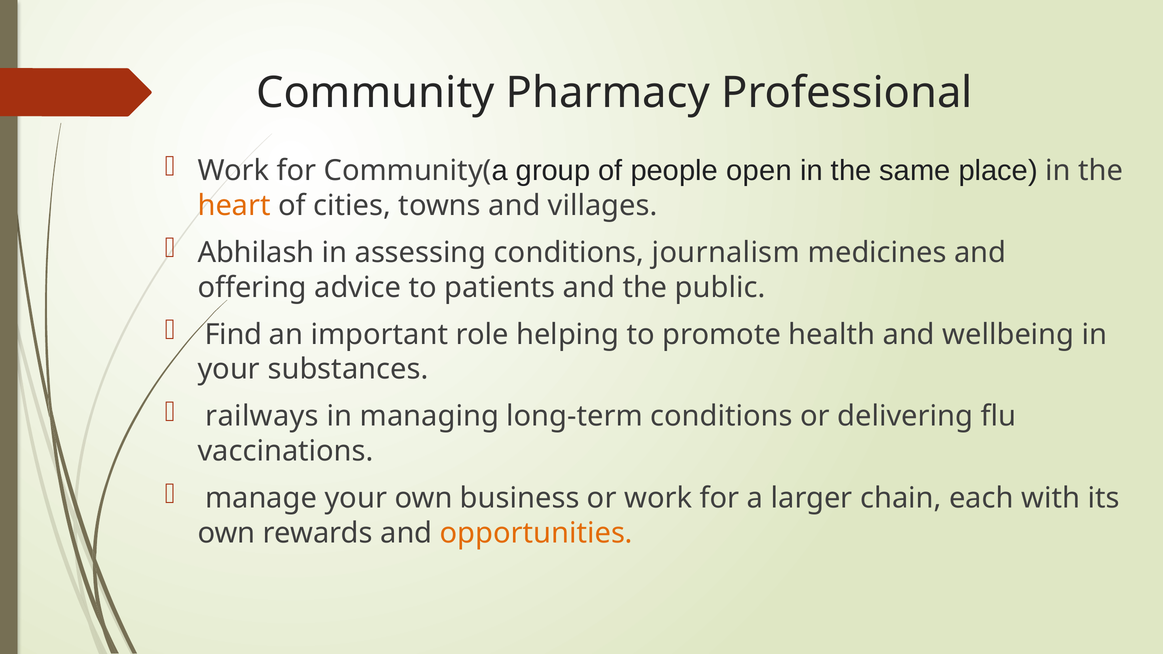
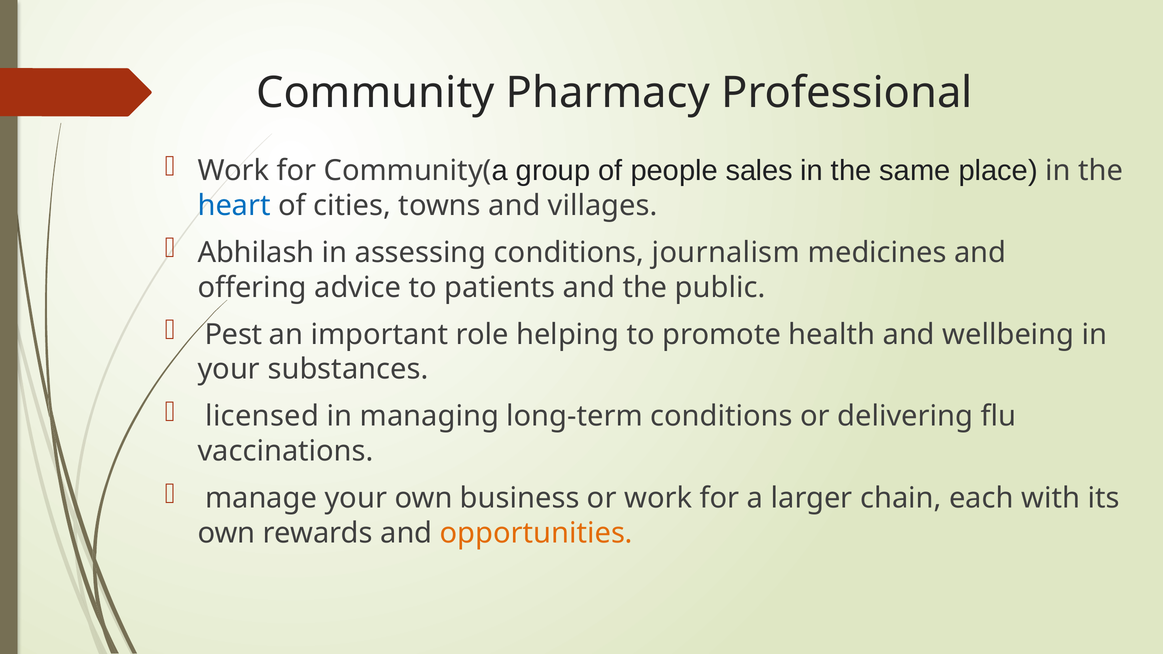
open: open -> sales
heart colour: orange -> blue
Find: Find -> Pest
railways: railways -> licensed
